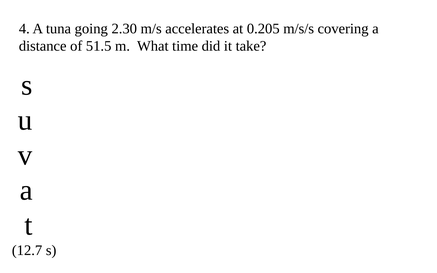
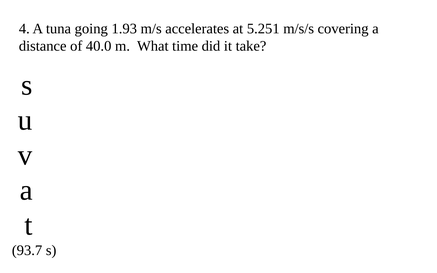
2.30: 2.30 -> 1.93
0.205: 0.205 -> 5.251
51.5: 51.5 -> 40.0
12.7: 12.7 -> 93.7
